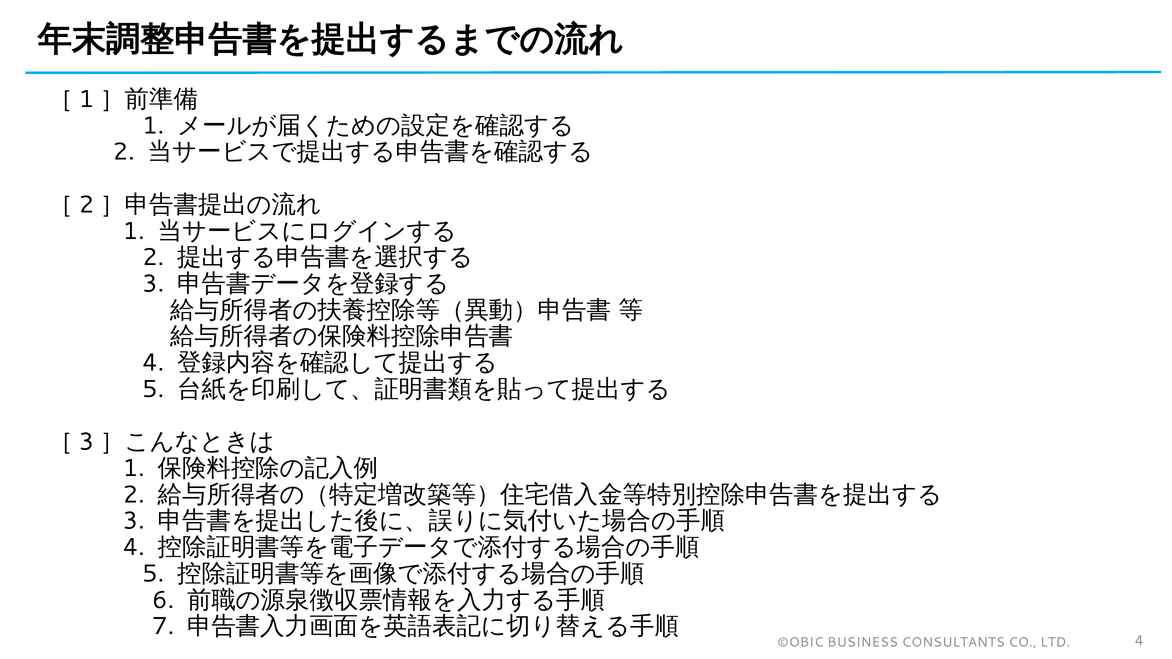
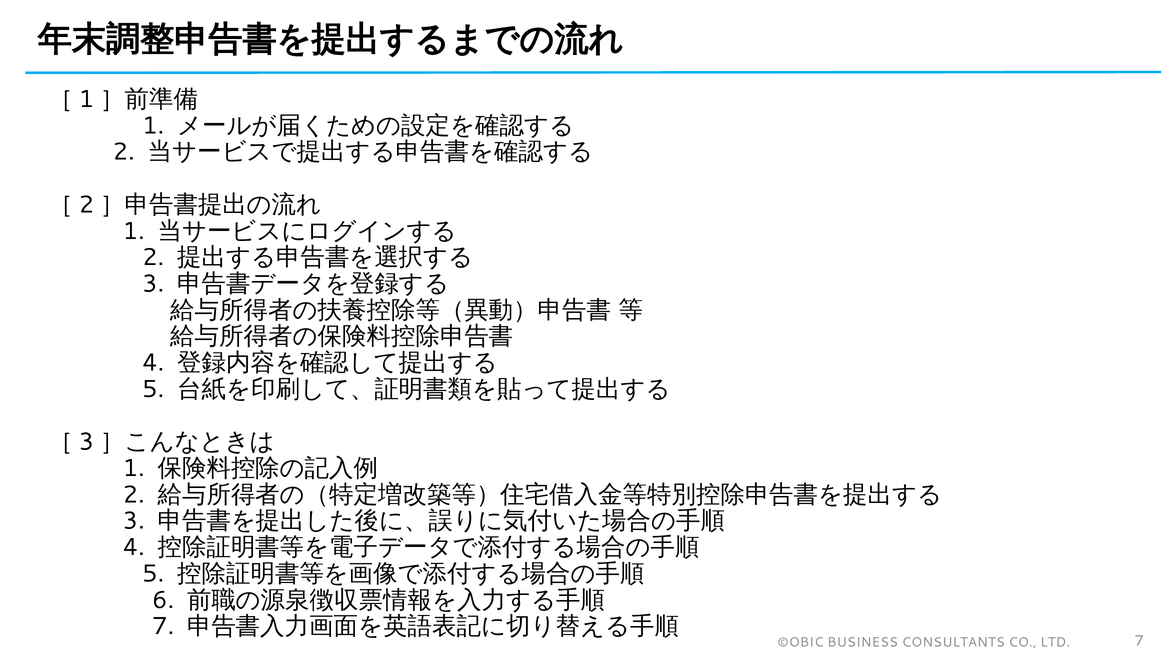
LTD 4: 4 -> 7
